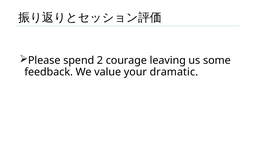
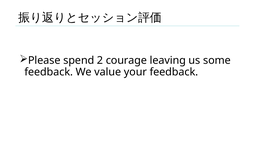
your dramatic: dramatic -> feedback
